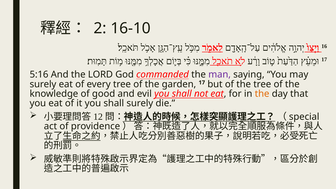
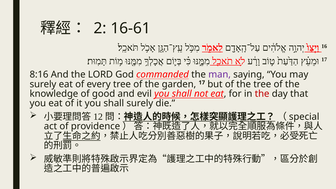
16-10: 16-10 -> 16-61
5:16: 5:16 -> 8:16
the at (262, 94) colour: orange -> red
